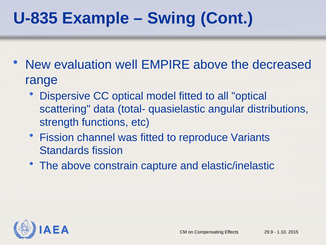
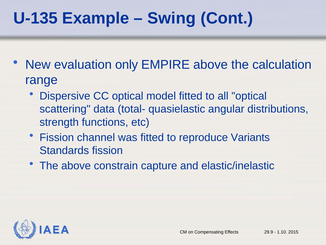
U-835: U-835 -> U-135
well: well -> only
decreased: decreased -> calculation
